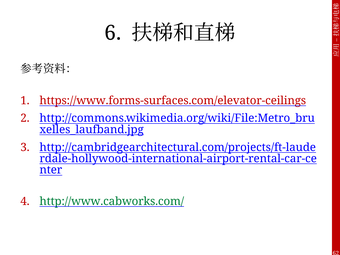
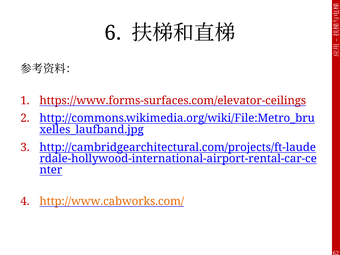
http://www.cabworks.com/ colour: green -> orange
